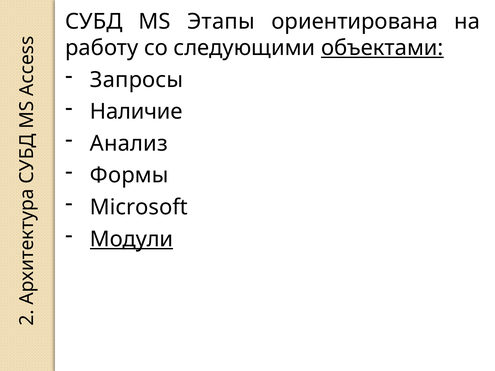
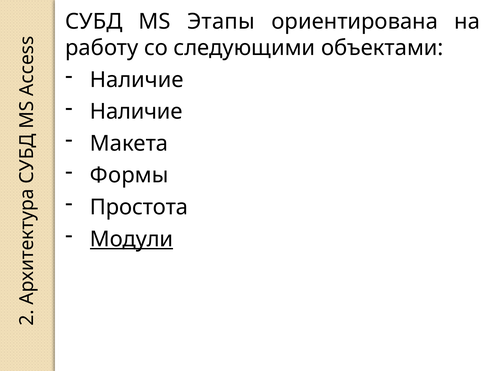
объектами underline: present -> none
Запросы at (137, 80): Запросы -> Наличие
Анализ: Анализ -> Макета
Microsoft: Microsoft -> Простота
